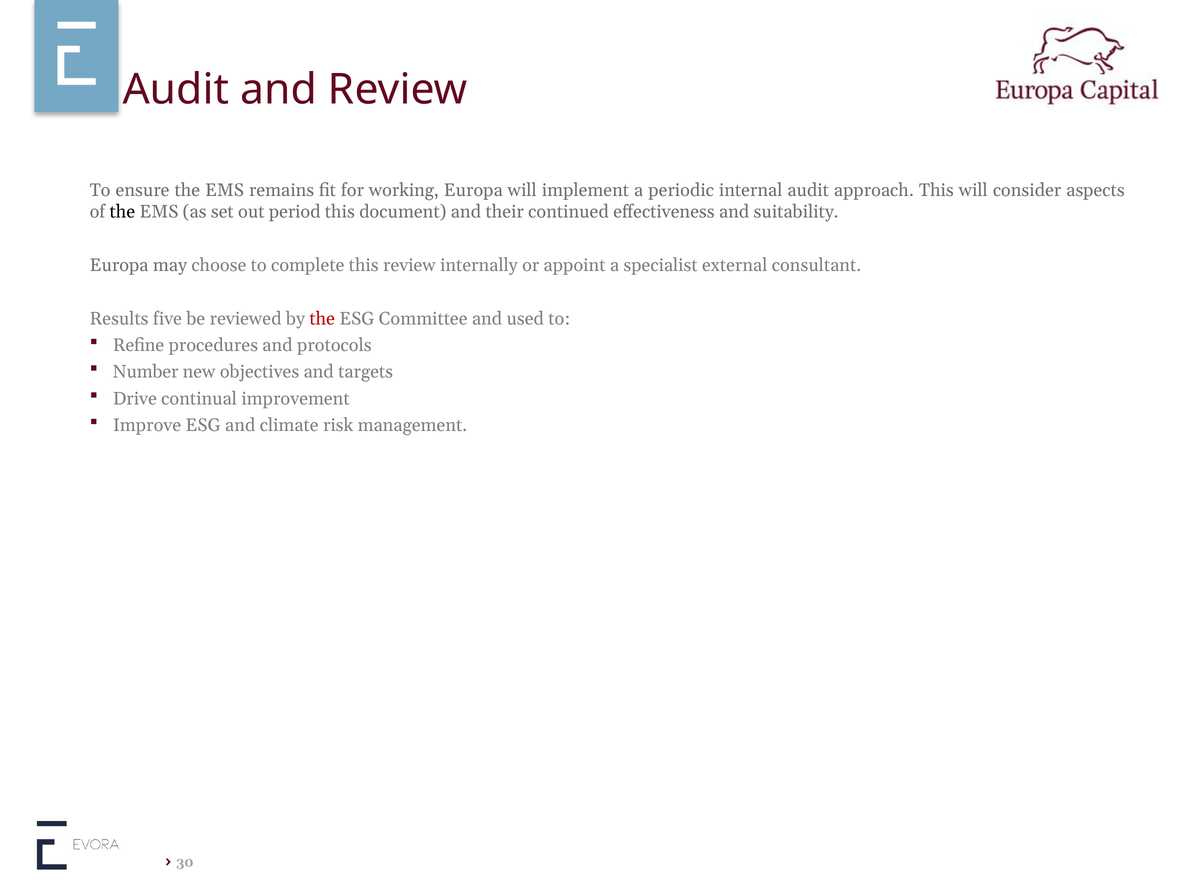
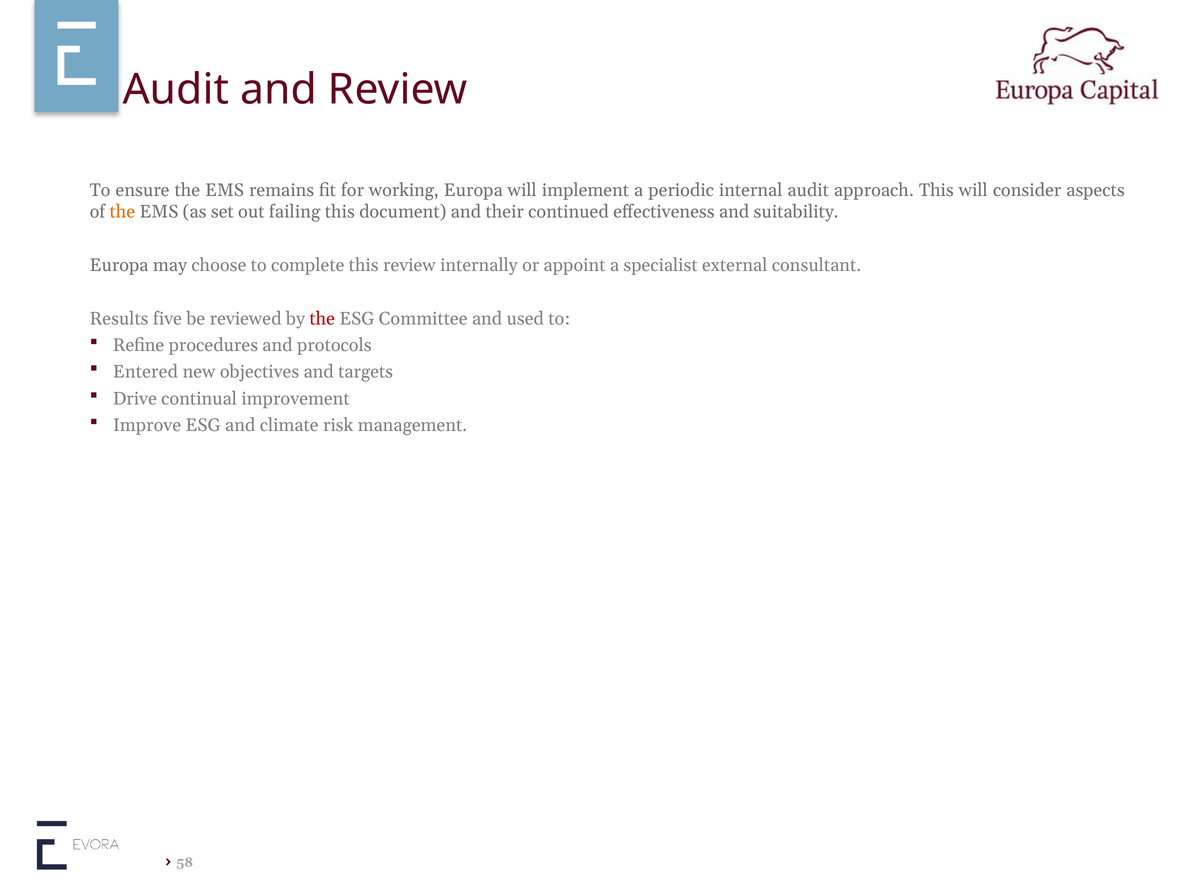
the at (122, 212) colour: black -> orange
period: period -> failing
Number: Number -> Entered
30: 30 -> 58
